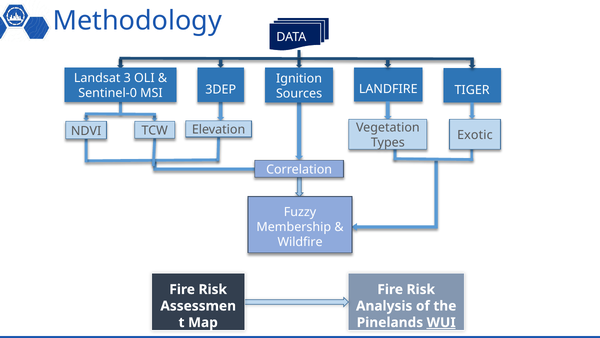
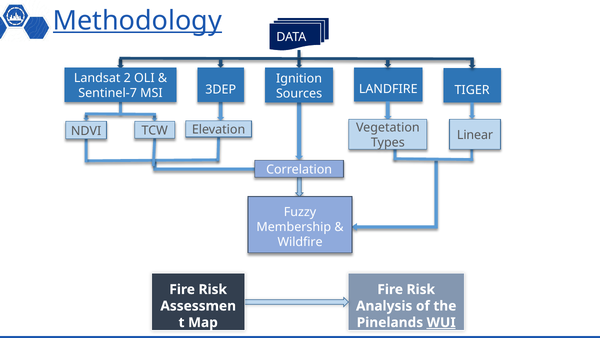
Methodology underline: none -> present
3: 3 -> 2
Sentinel-0: Sentinel-0 -> Sentinel-7
Exotic: Exotic -> Linear
